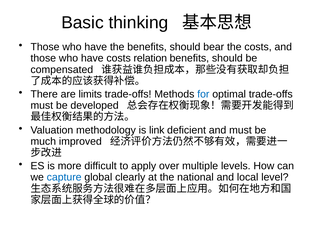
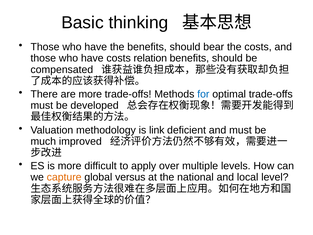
are limits: limits -> more
capture colour: blue -> orange
clearly: clearly -> versus
